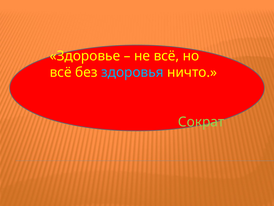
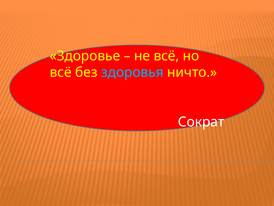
Сократ colour: light green -> white
